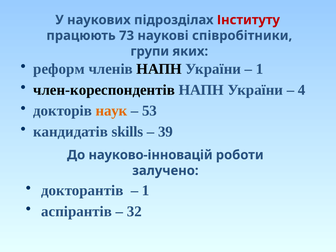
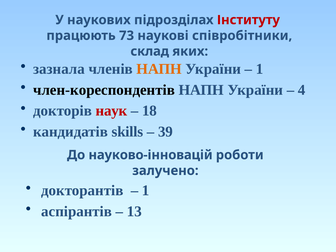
групи: групи -> склад
реформ: реформ -> зазнала
НАПН at (159, 69) colour: black -> orange
наук colour: orange -> red
53: 53 -> 18
32: 32 -> 13
